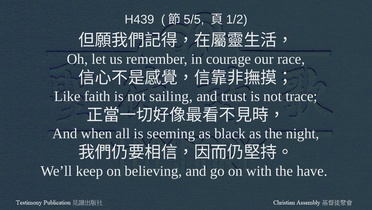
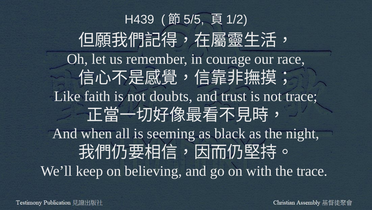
sailing: sailing -> doubts
the have: have -> trace
